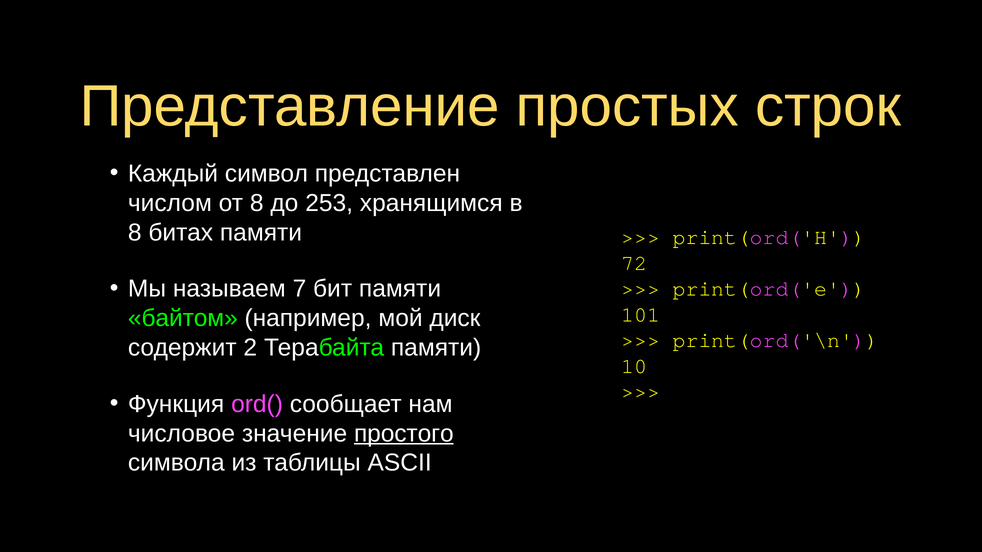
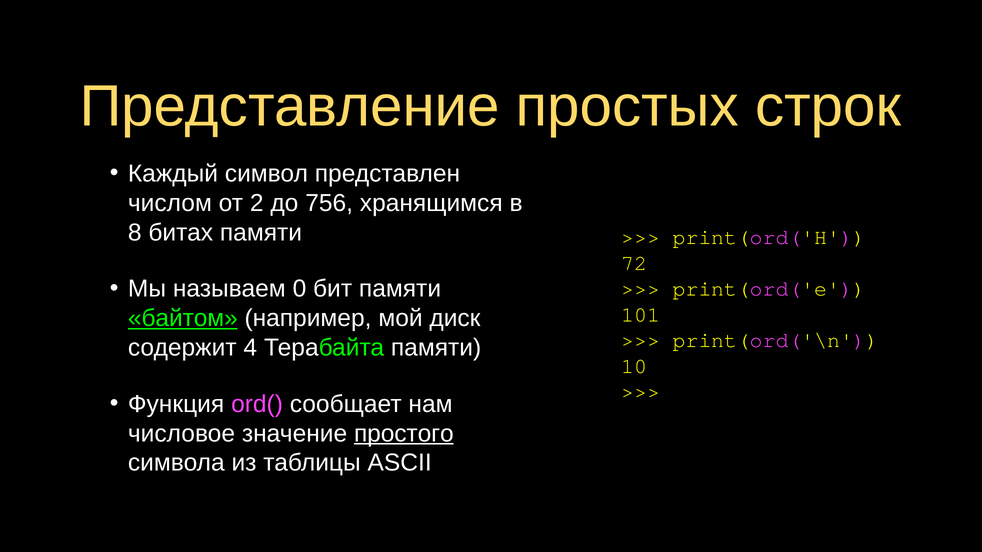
от 8: 8 -> 2
253: 253 -> 756
7: 7 -> 0
байтом underline: none -> present
2: 2 -> 4
